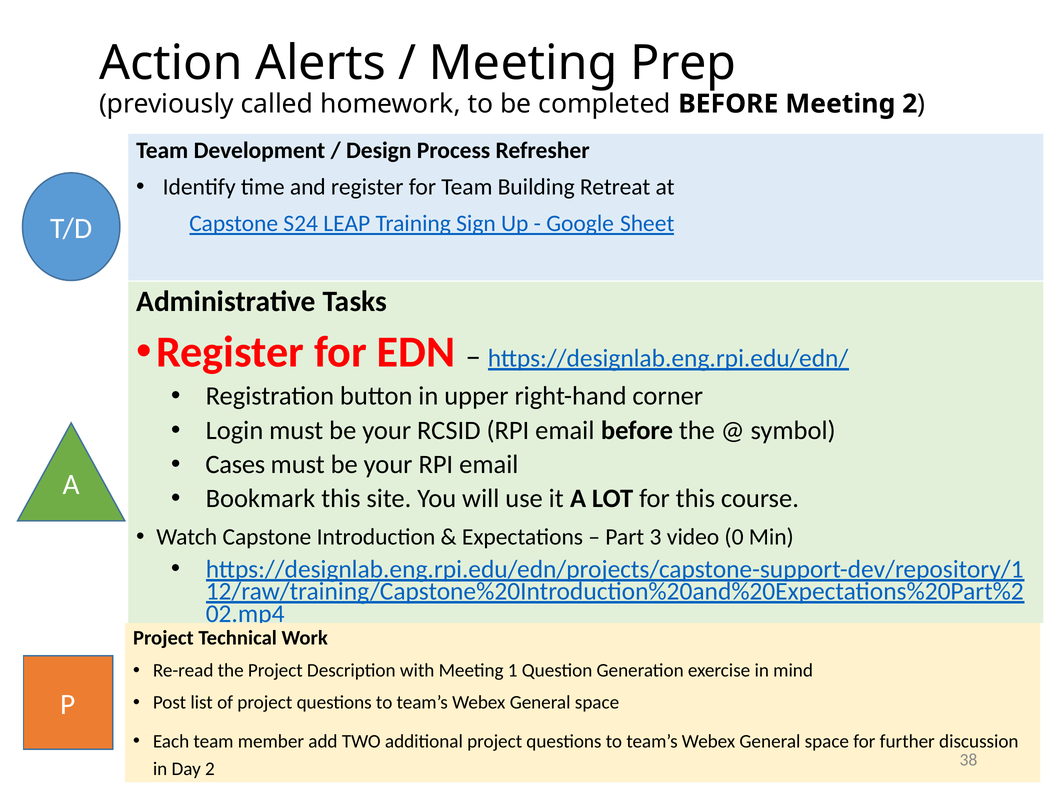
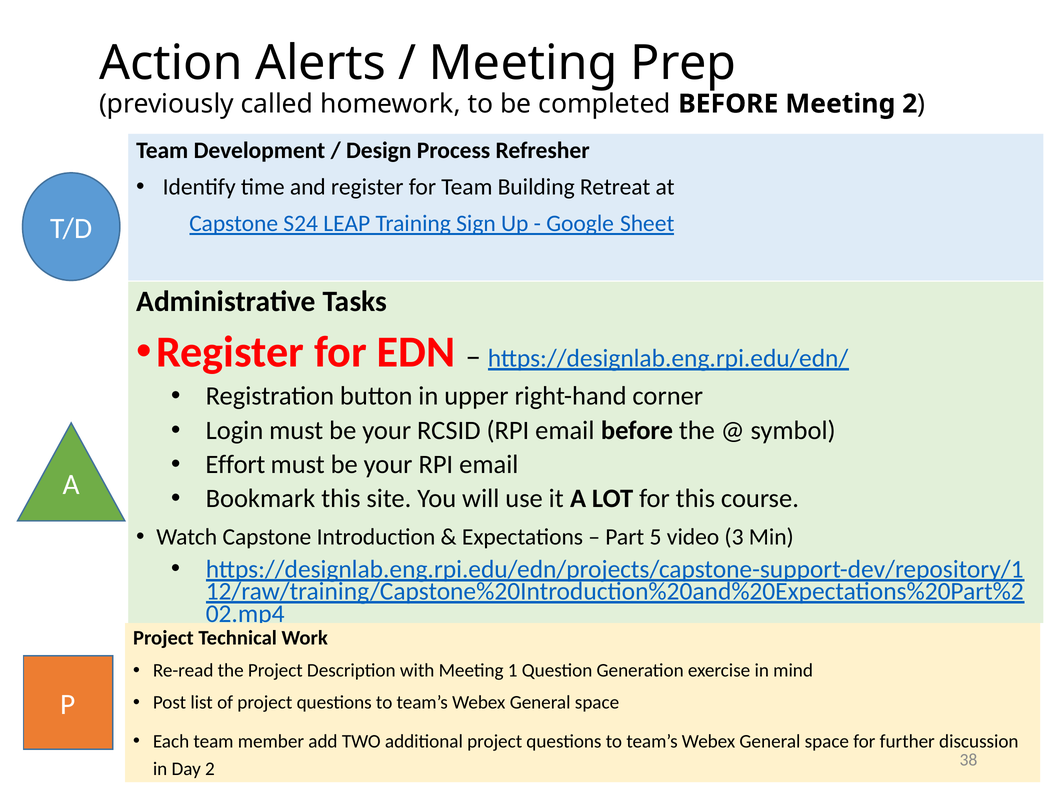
Cases: Cases -> Effort
3: 3 -> 5
0: 0 -> 3
